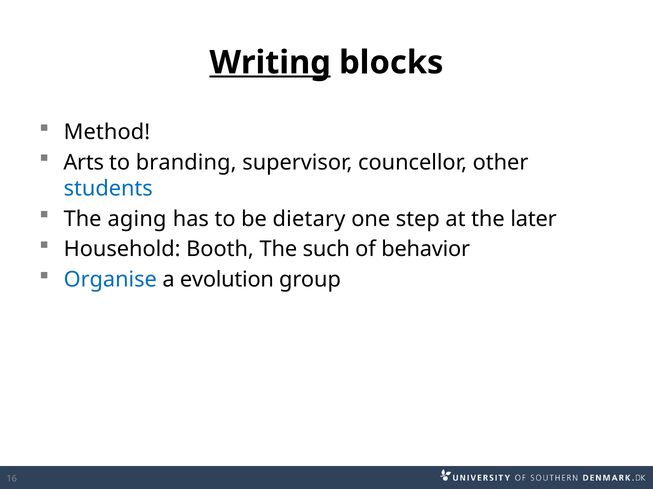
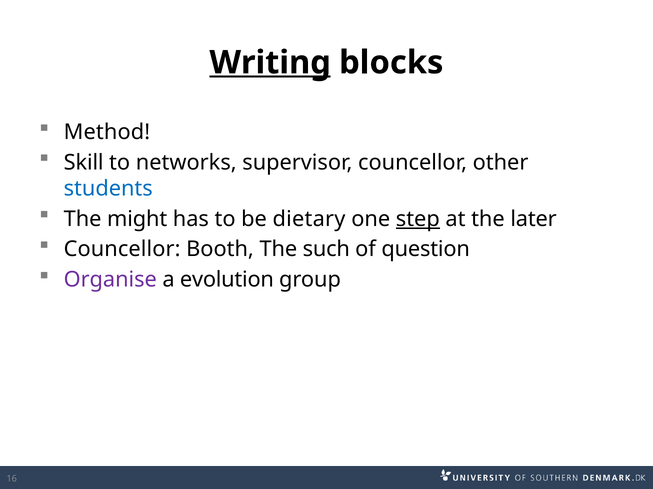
Arts: Arts -> Skill
branding: branding -> networks
aging: aging -> might
step underline: none -> present
Household at (122, 250): Household -> Councellor
behavior: behavior -> question
Organise colour: blue -> purple
